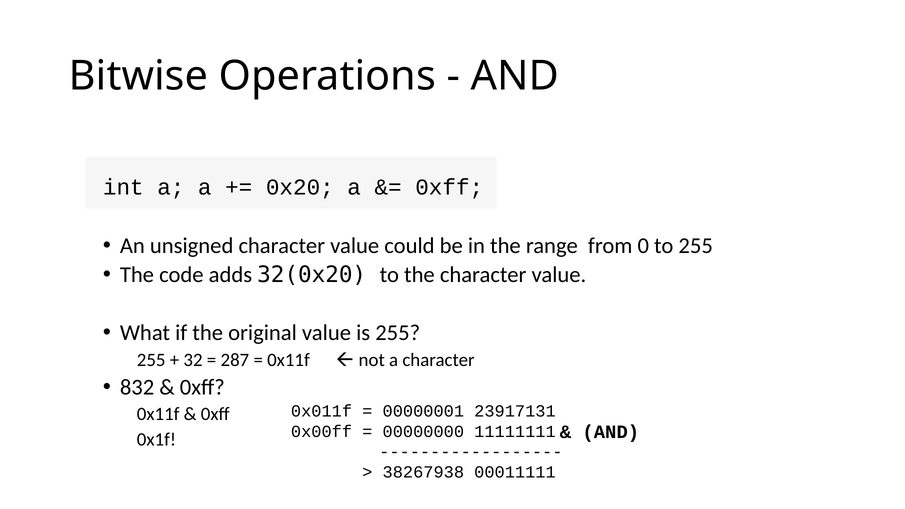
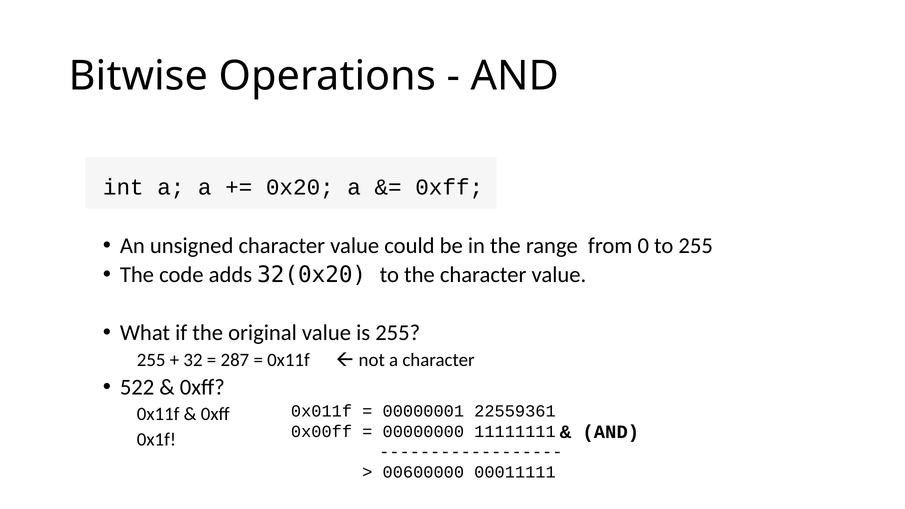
832: 832 -> 522
23917131: 23917131 -> 22559361
38267938: 38267938 -> 00600000
